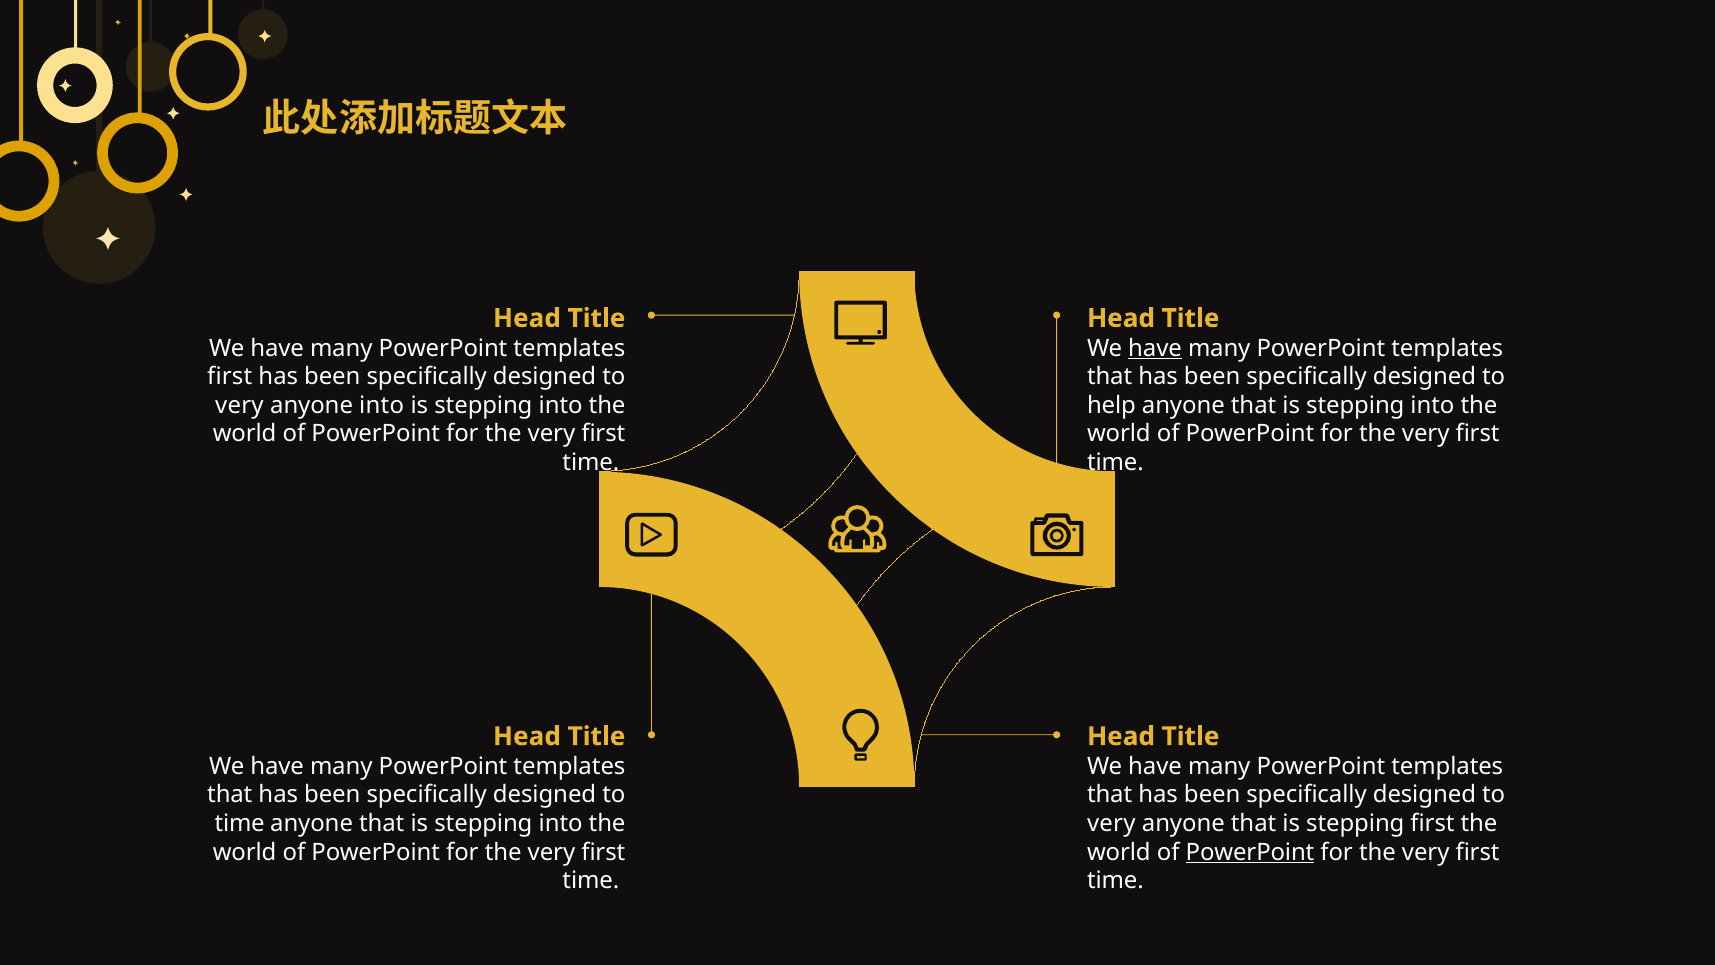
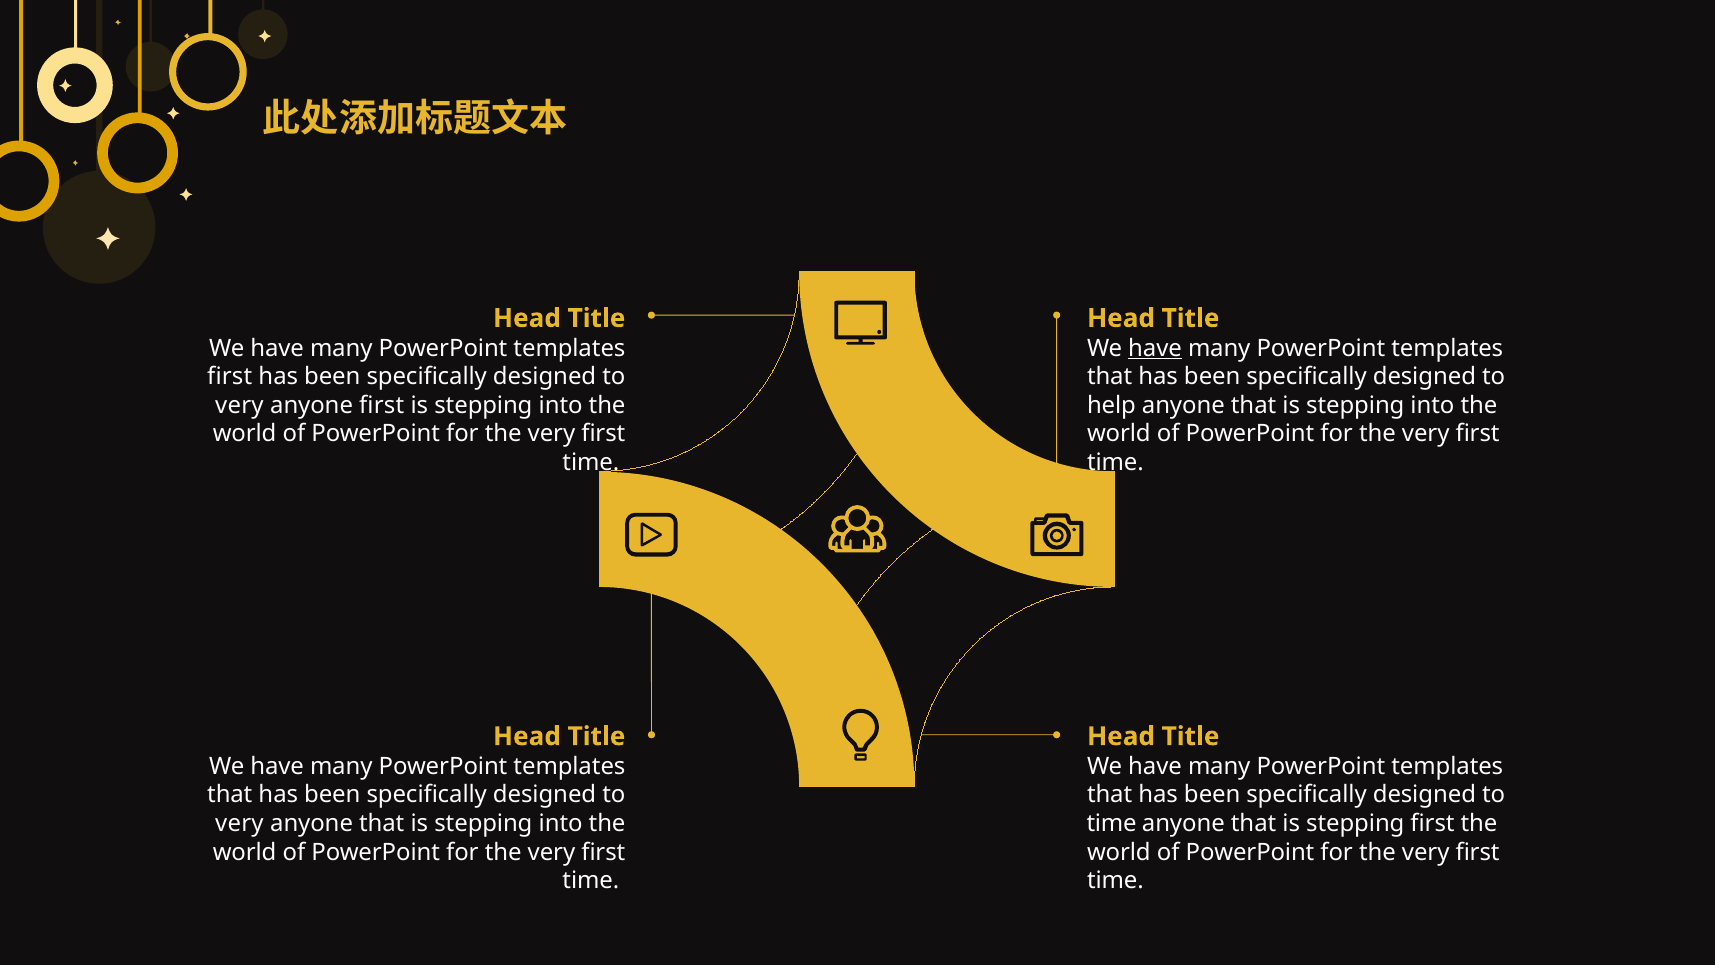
anyone into: into -> first
time at (240, 823): time -> very
very at (1111, 823): very -> time
PowerPoint at (1250, 852) underline: present -> none
